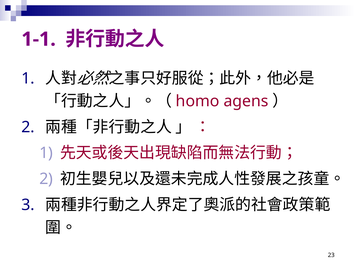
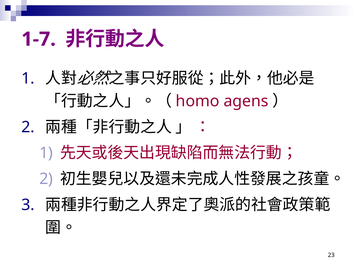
1-1: 1-1 -> 1-7
